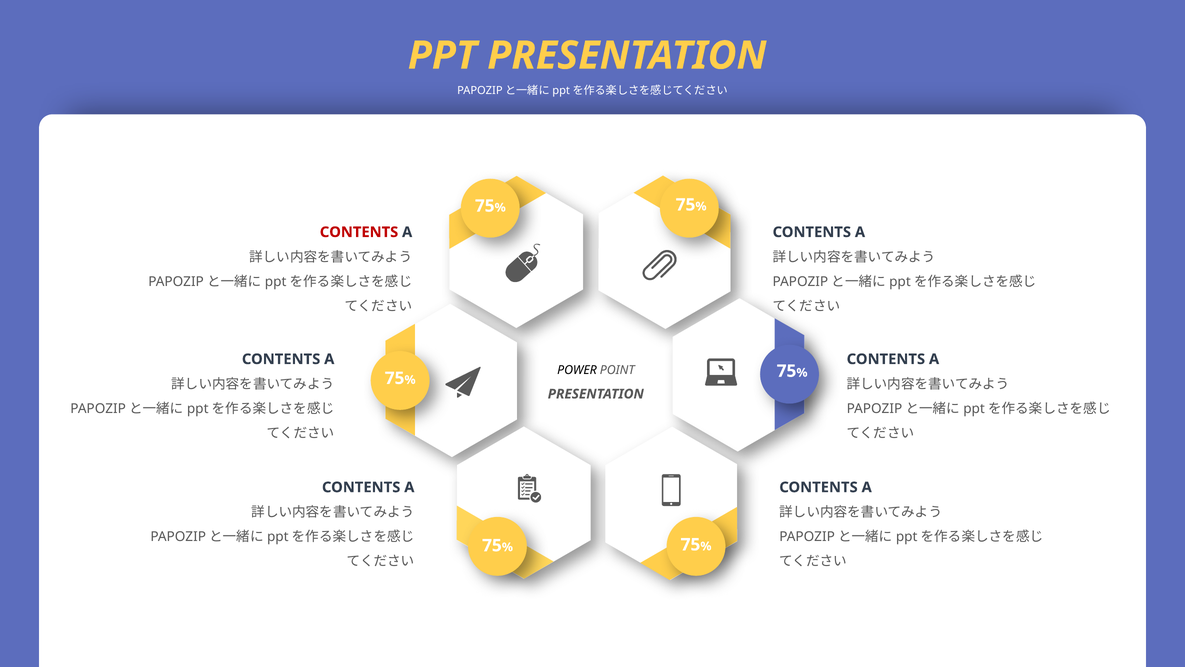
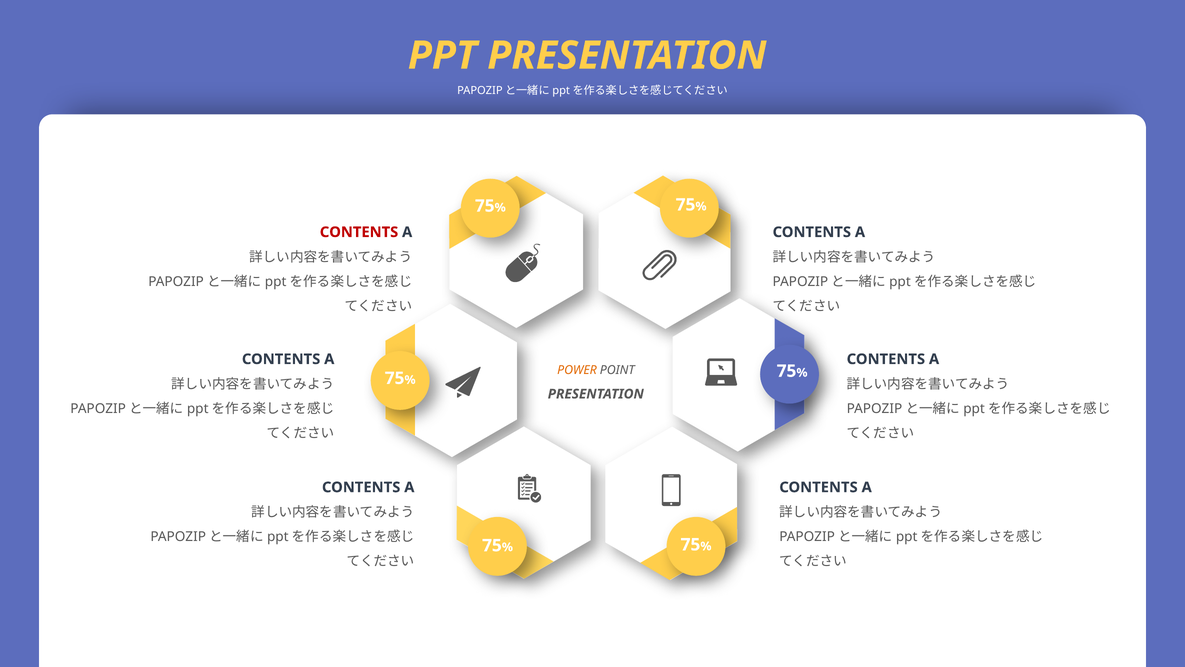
POWER colour: black -> orange
